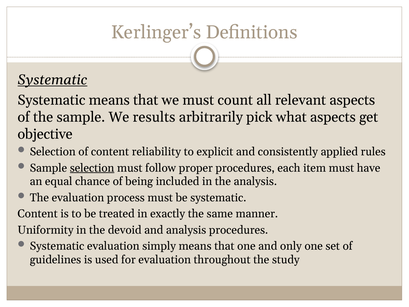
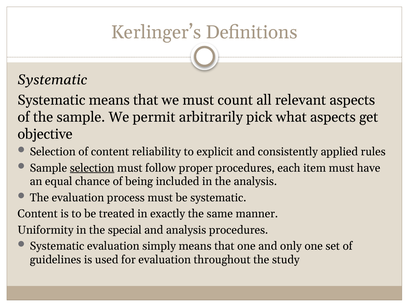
Systematic at (52, 80) underline: present -> none
results: results -> permit
devoid: devoid -> special
